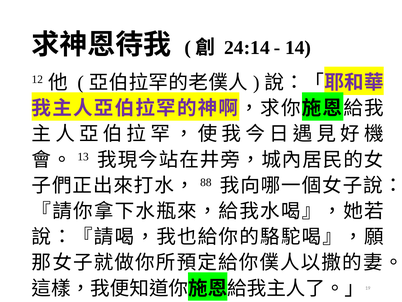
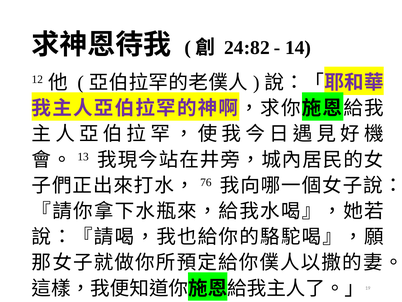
24:14: 24:14 -> 24:82
88: 88 -> 76
